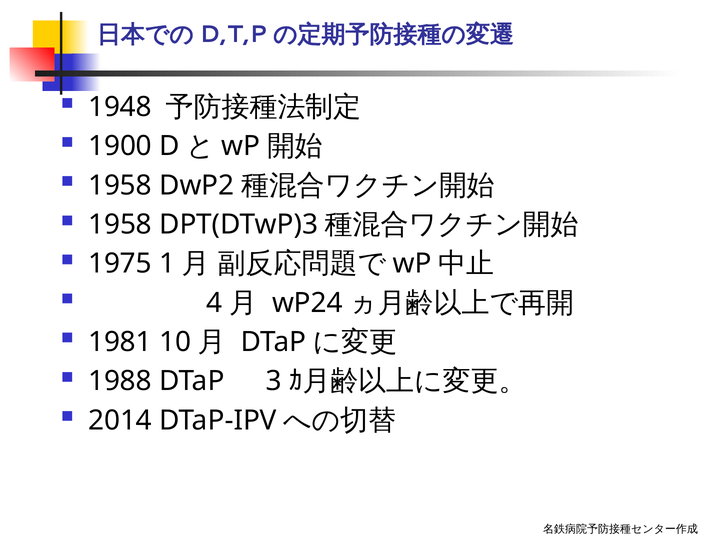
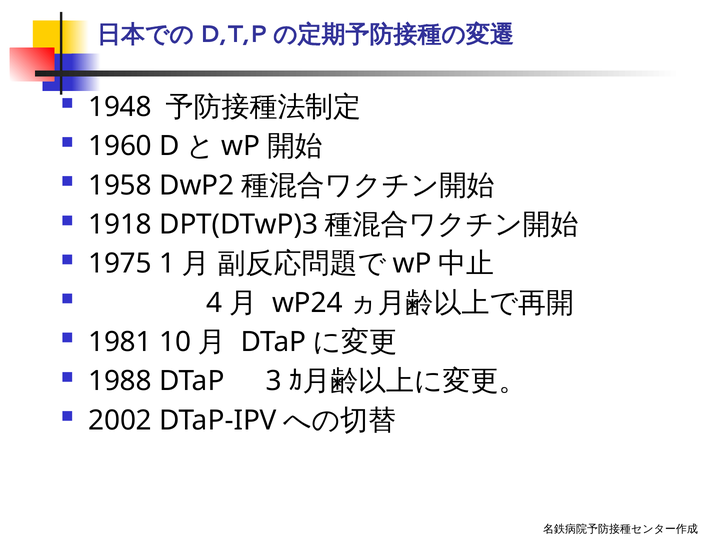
1900: 1900 -> 1960
1958 at (120, 225): 1958 -> 1918
2014: 2014 -> 2002
